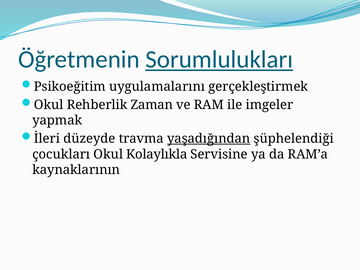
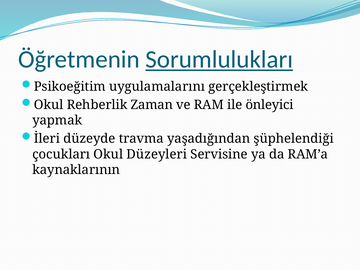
imgeler: imgeler -> önleyici
yaşadığından underline: present -> none
Kolaylıkla: Kolaylıkla -> Düzeyleri
